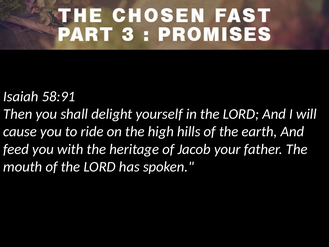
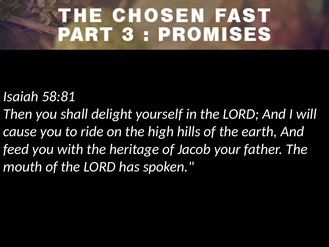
58:91: 58:91 -> 58:81
